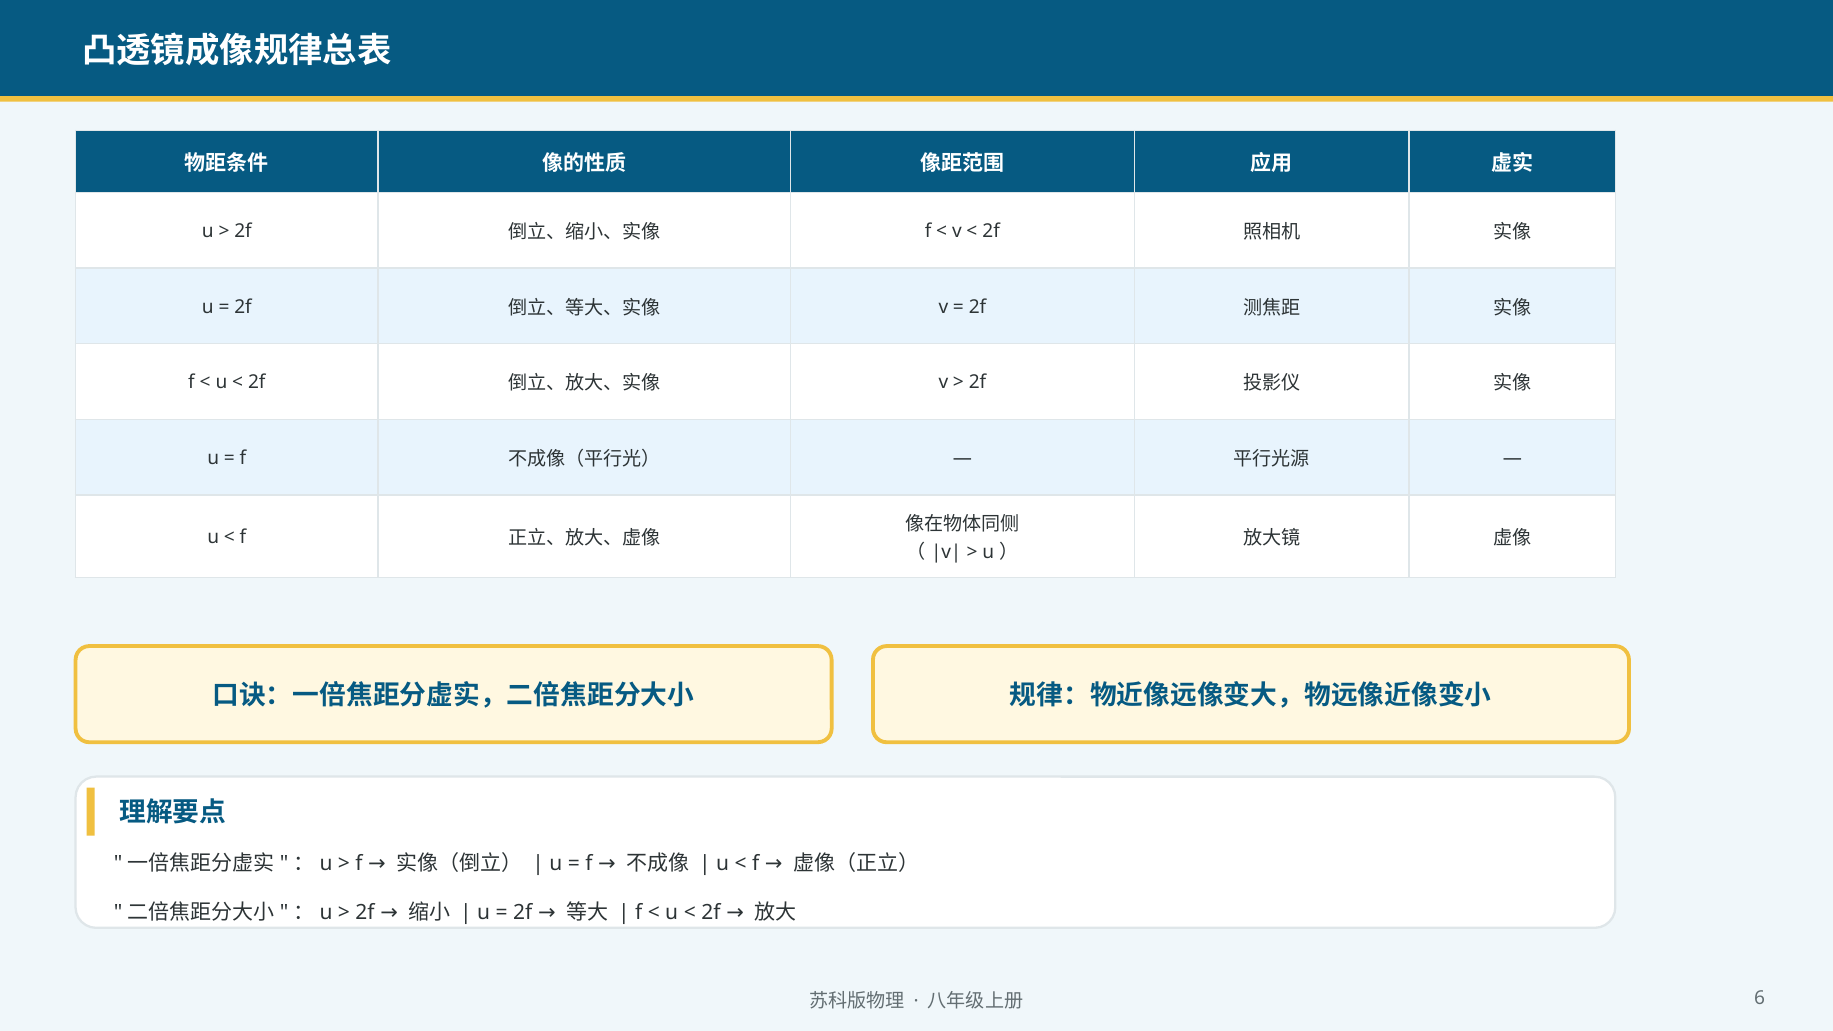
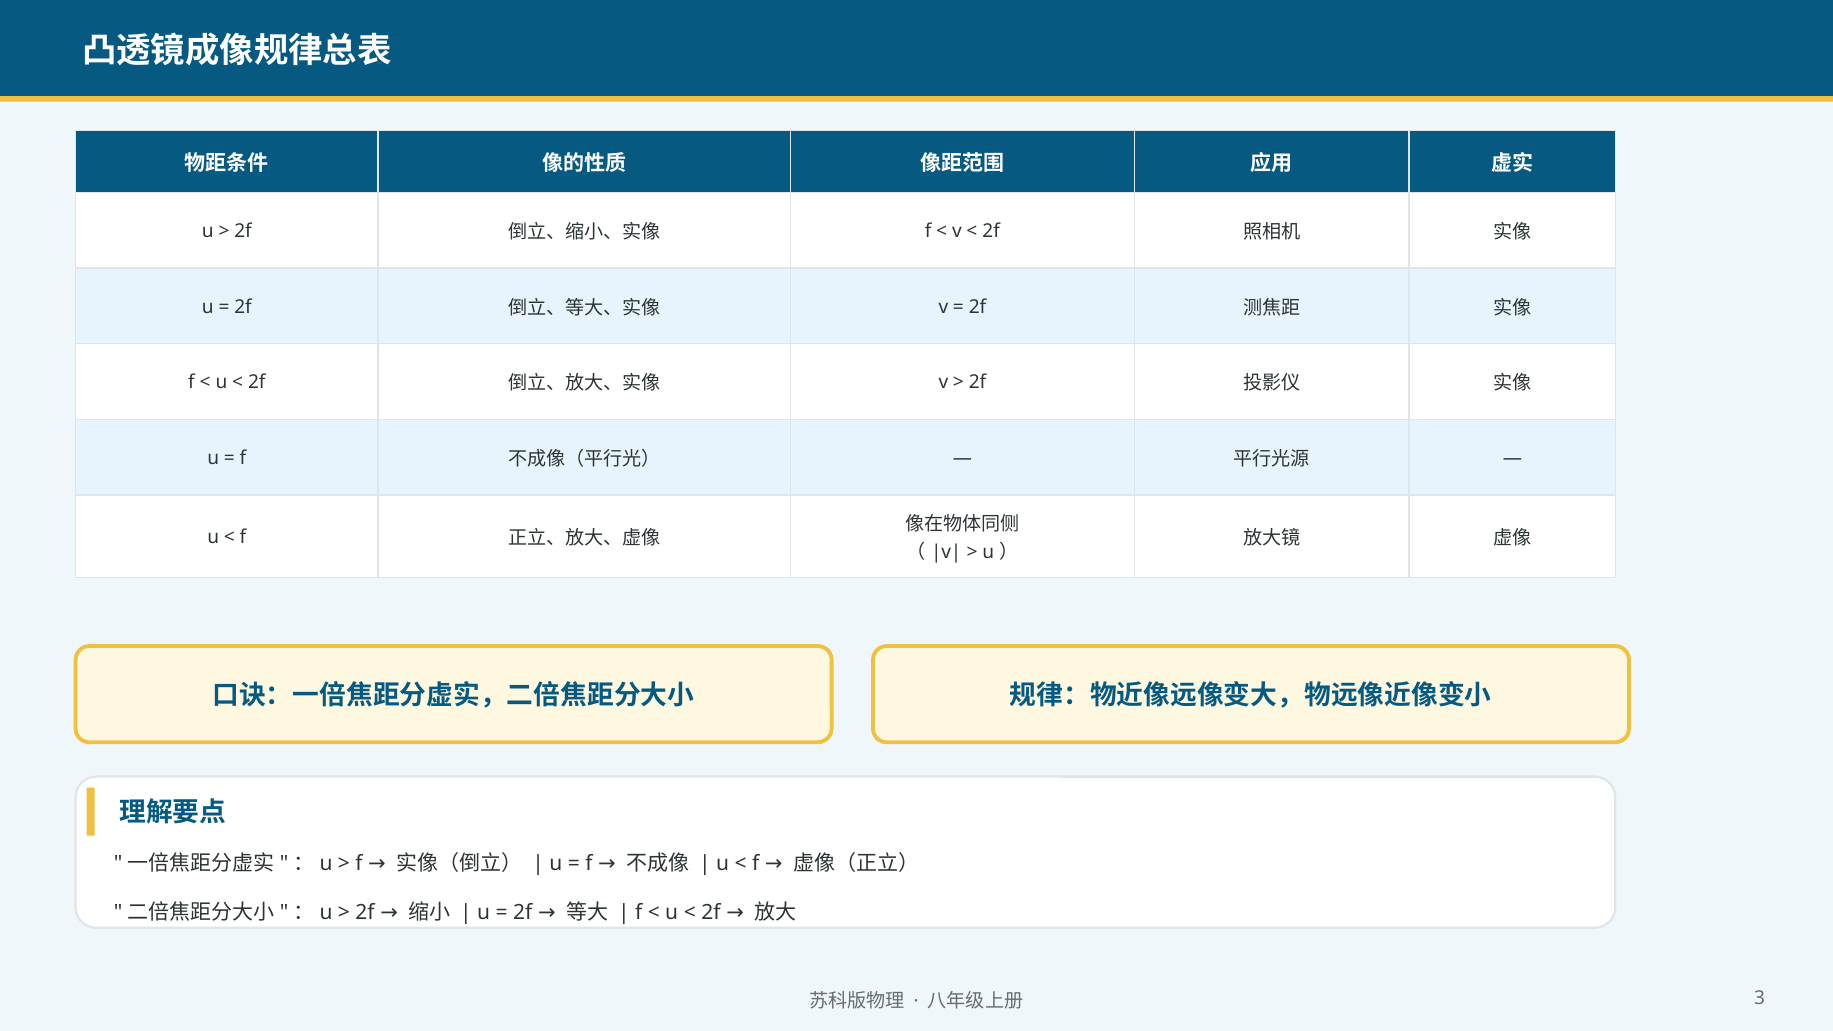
6: 6 -> 3
